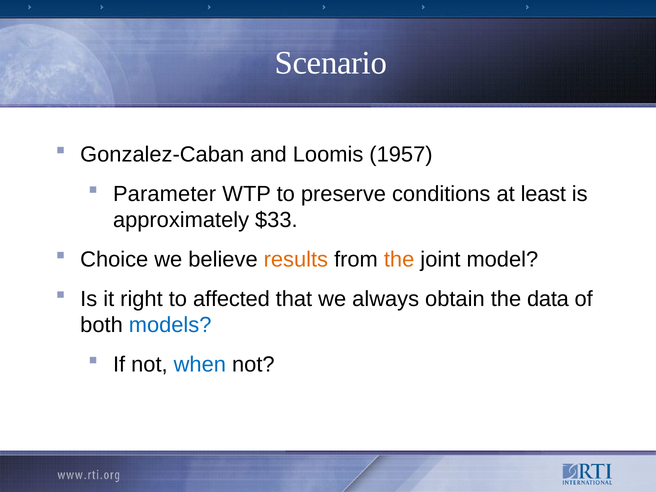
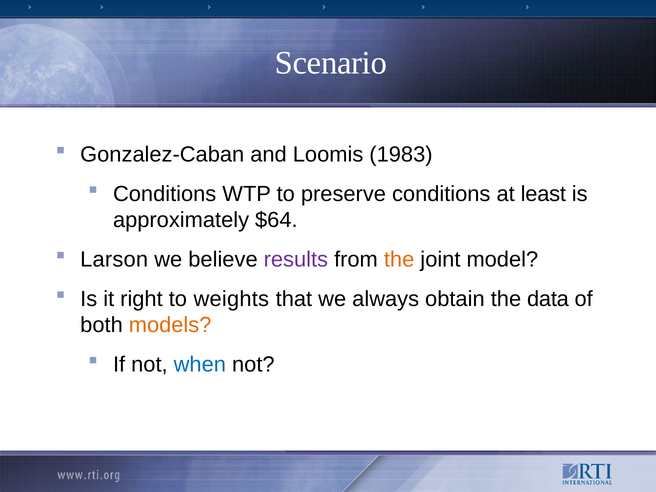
1957: 1957 -> 1983
Parameter at (165, 194): Parameter -> Conditions
$33: $33 -> $64
Choice: Choice -> Larson
results colour: orange -> purple
affected: affected -> weights
models colour: blue -> orange
